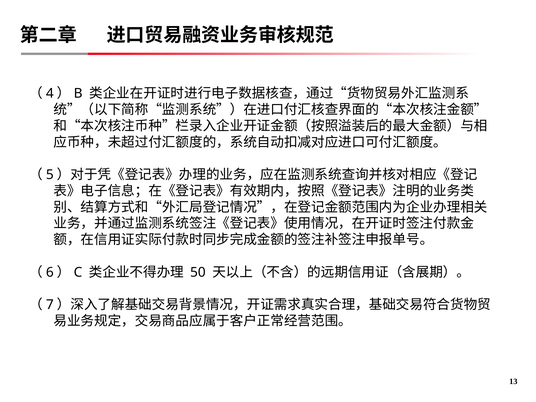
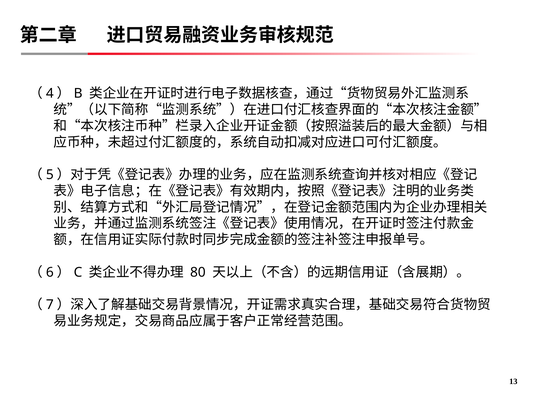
50: 50 -> 80
